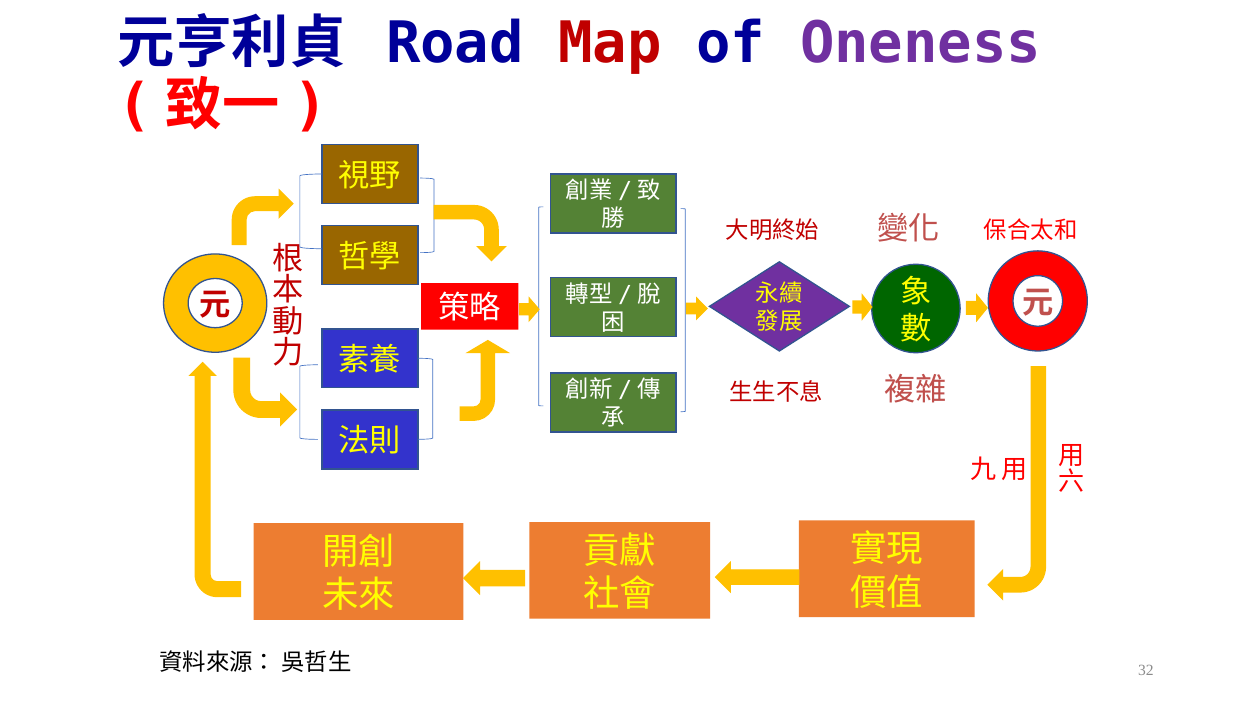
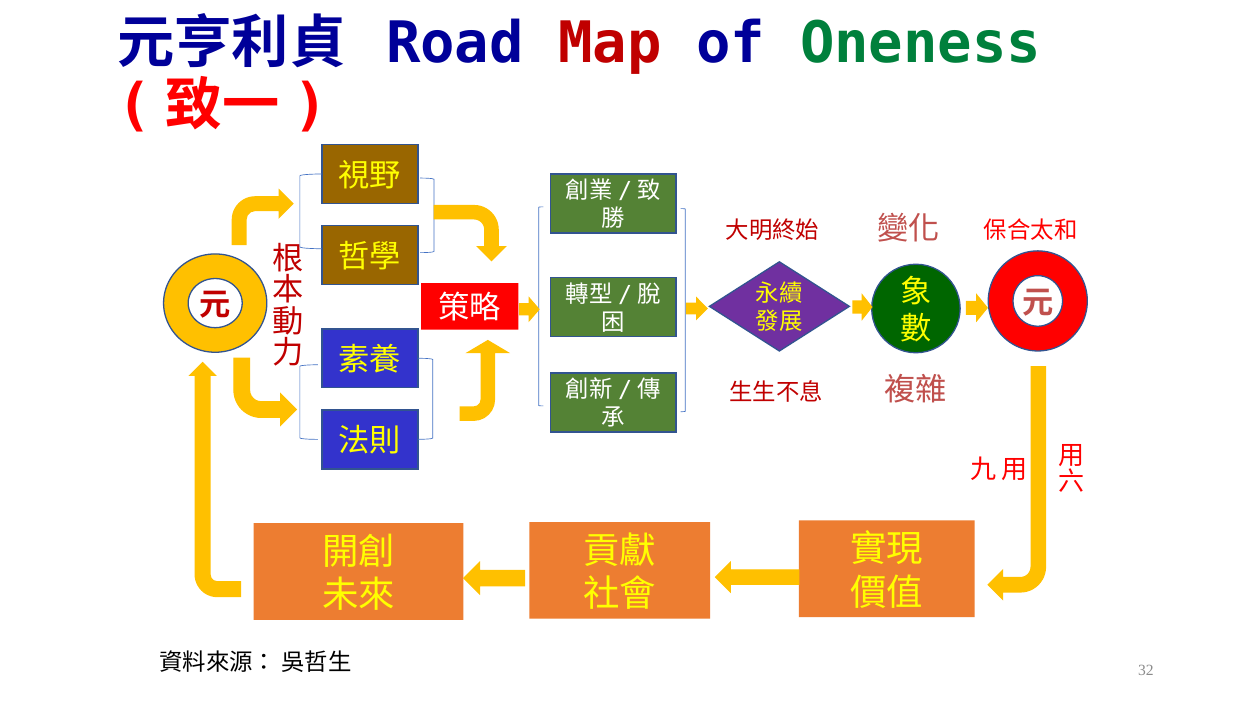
Oneness colour: purple -> green
